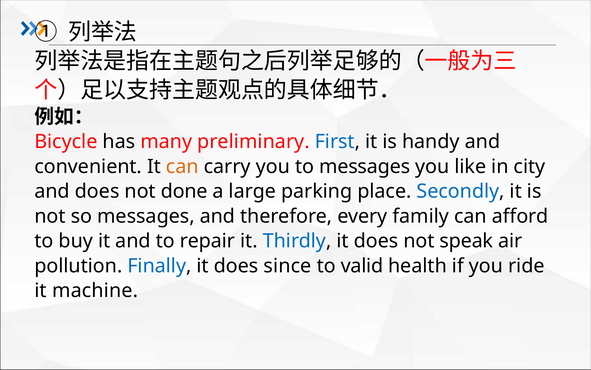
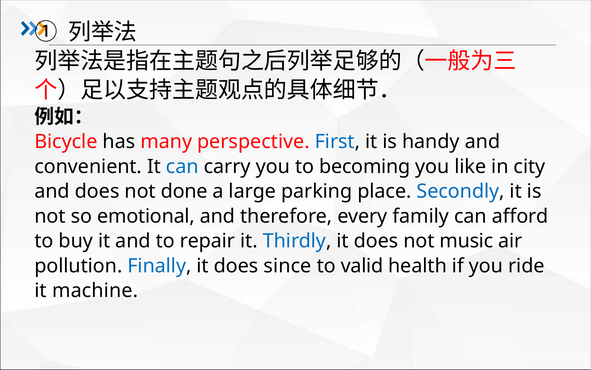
preliminary: preliminary -> perspective
can at (182, 166) colour: orange -> blue
to messages: messages -> becoming
so messages: messages -> emotional
speak: speak -> music
